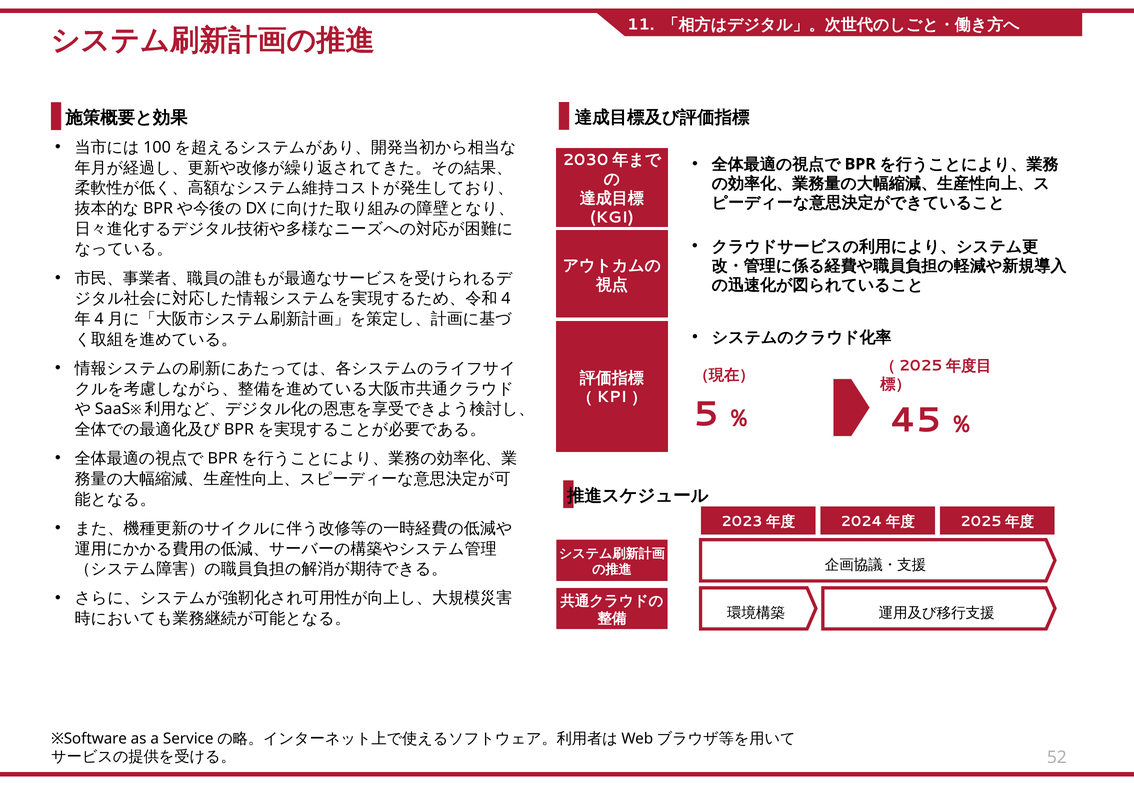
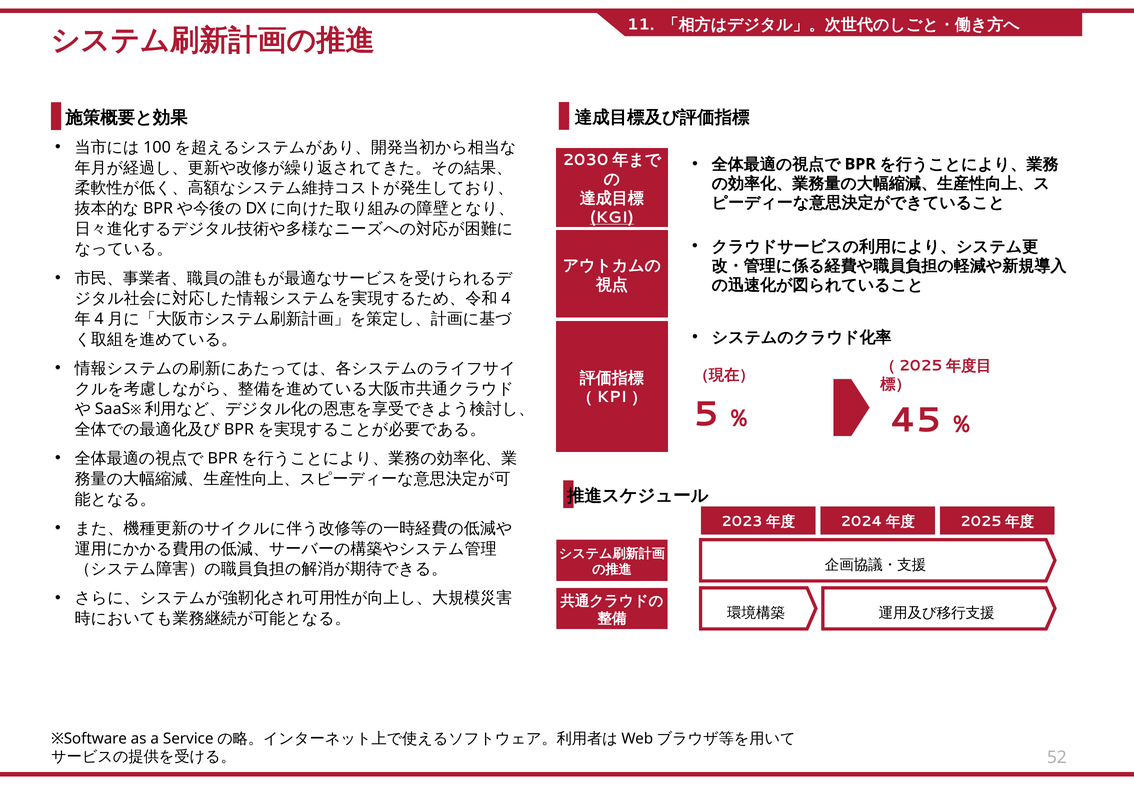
KGI underline: none -> present
